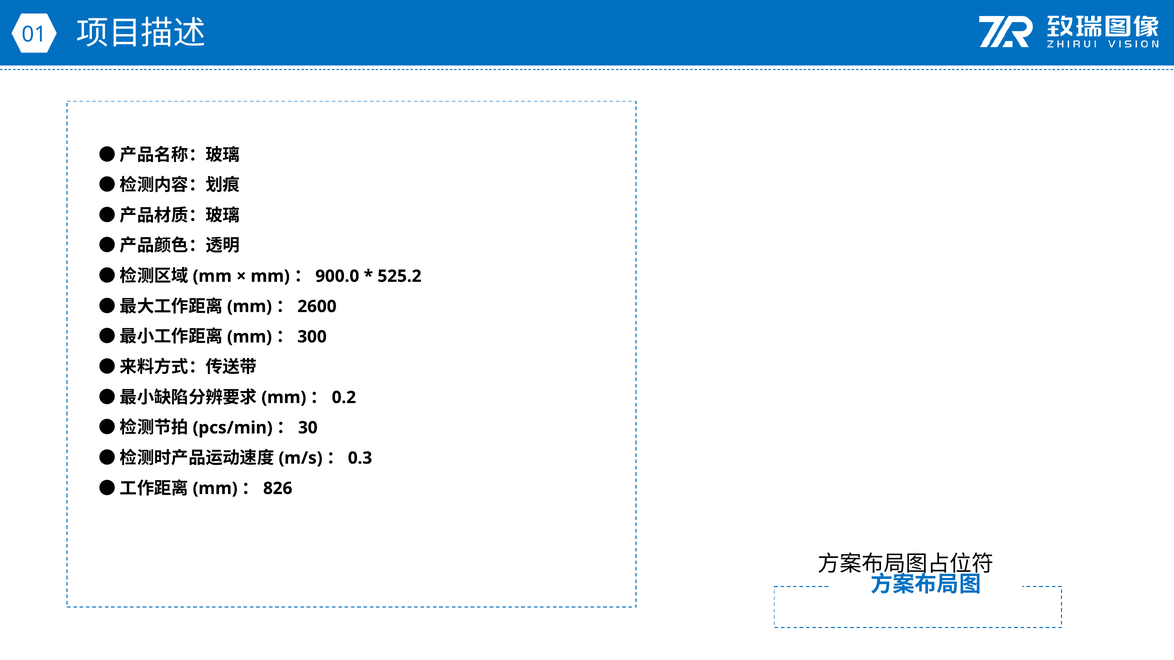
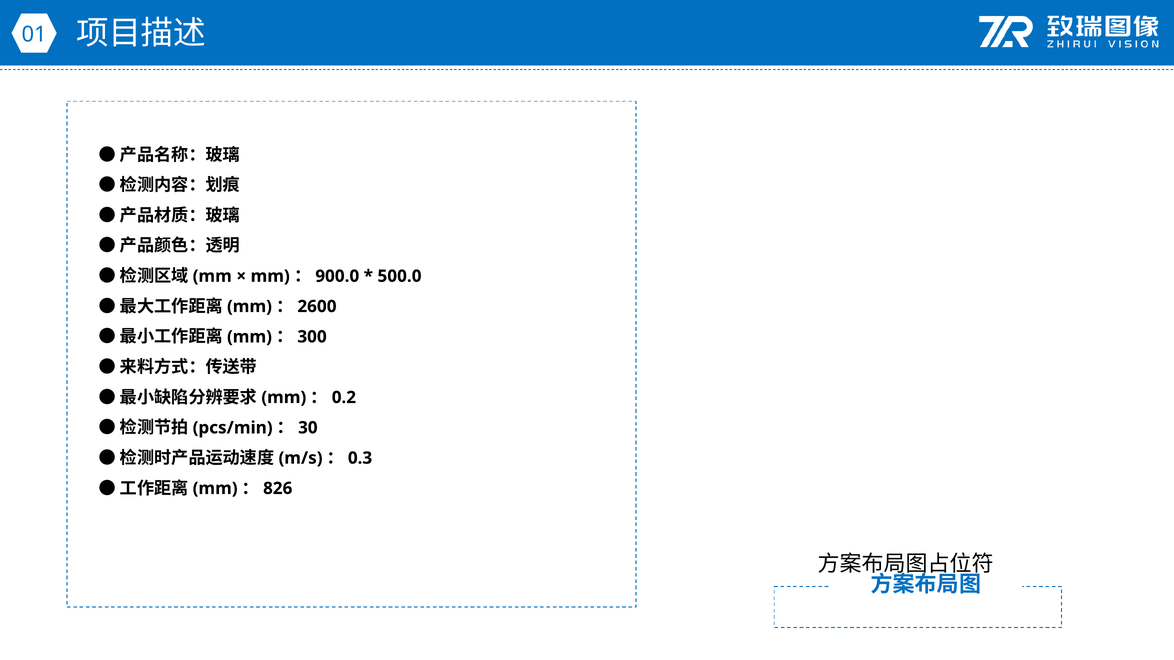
525.2: 525.2 -> 500.0
